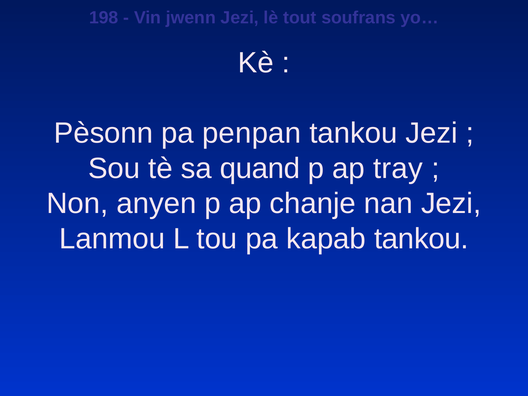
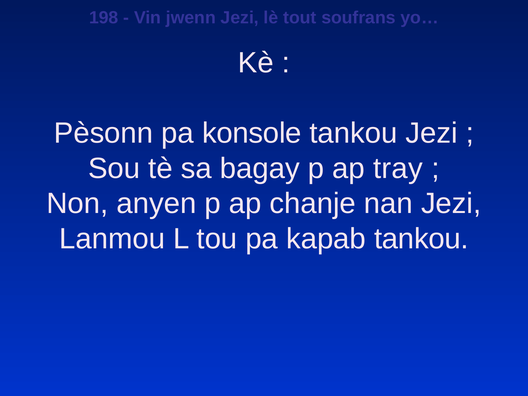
penpan: penpan -> konsole
quand: quand -> bagay
